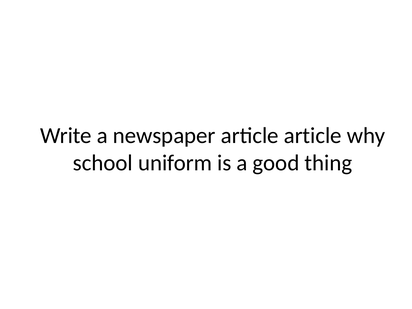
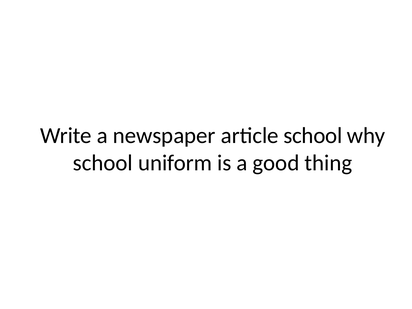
article article: article -> school
